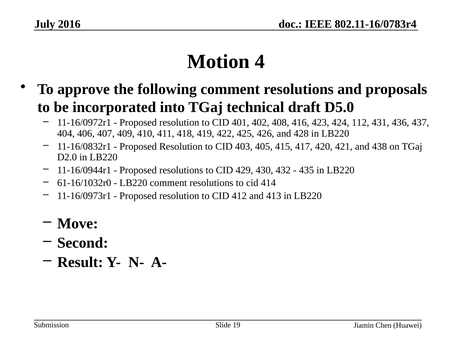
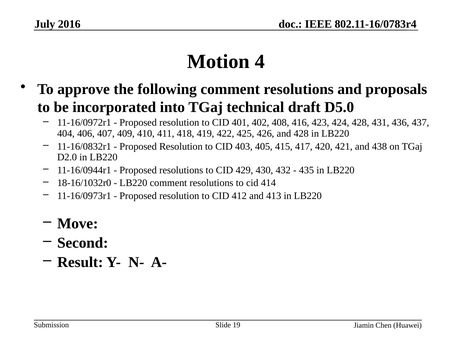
424 112: 112 -> 428
61-16/1032r0: 61-16/1032r0 -> 18-16/1032r0
